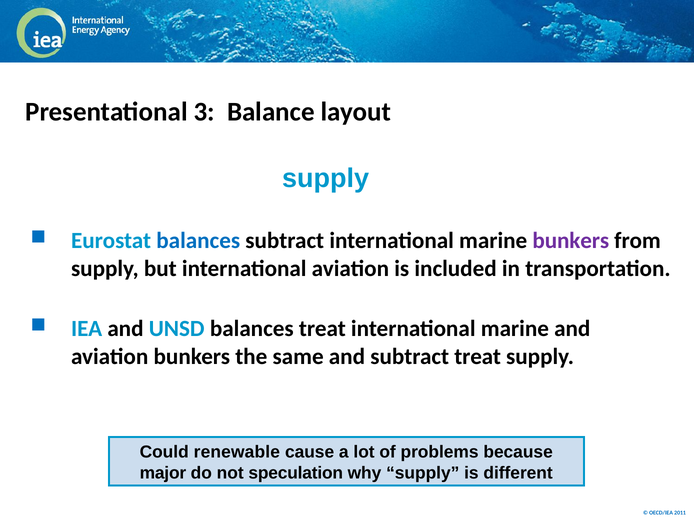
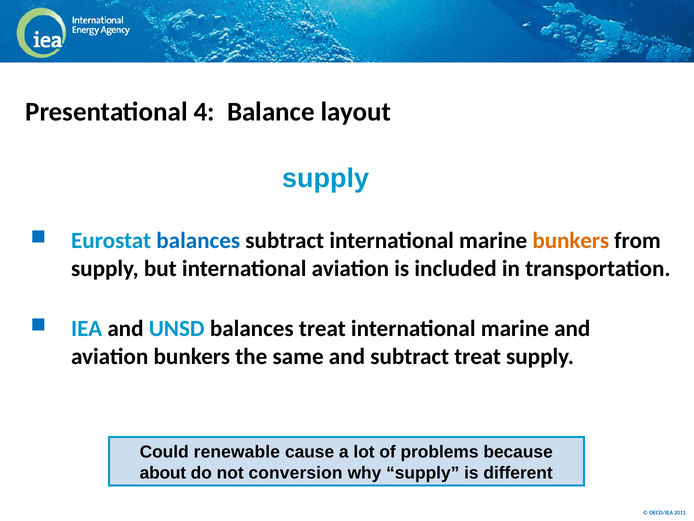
3: 3 -> 4
bunkers at (571, 240) colour: purple -> orange
major: major -> about
speculation: speculation -> conversion
